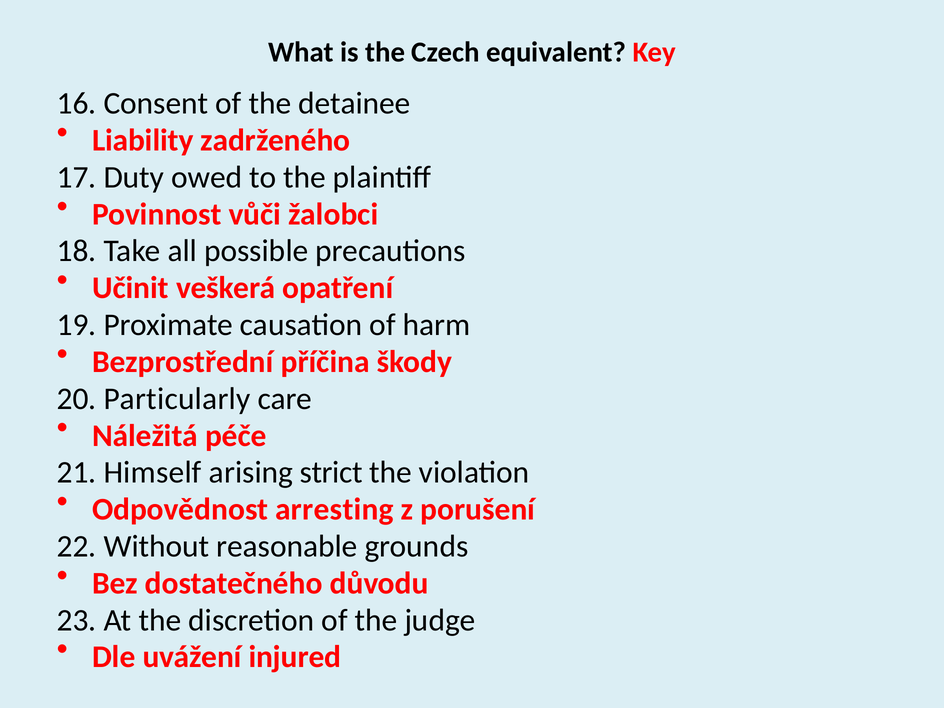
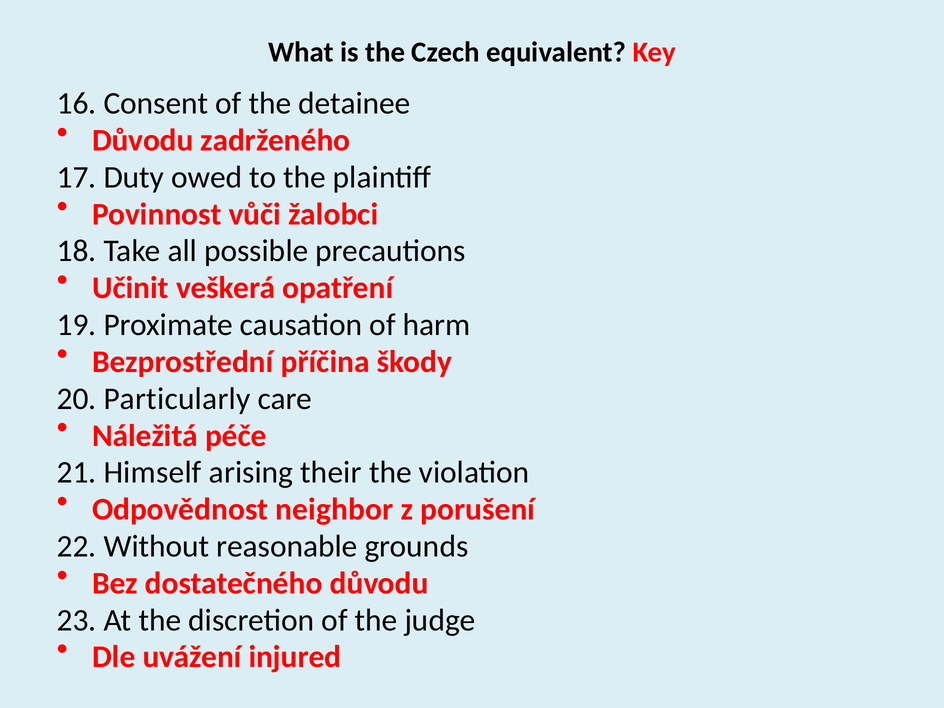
Liability at (143, 140): Liability -> Důvodu
strict: strict -> their
arresting: arresting -> neighbor
